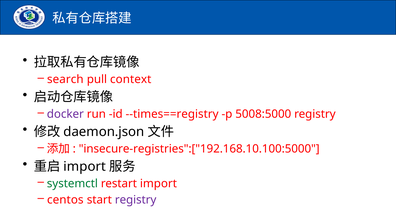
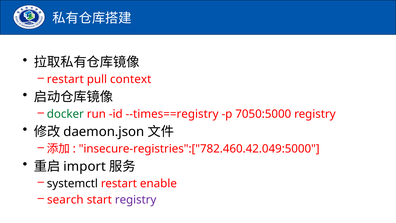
search at (65, 79): search -> restart
docker colour: purple -> green
5008:5000: 5008:5000 -> 7050:5000
insecure-registries":["192.168.10.100:5000: insecure-registries":["192.168.10.100:5000 -> insecure-registries":["782.460.42.049:5000
systemctl colour: green -> black
restart import: import -> enable
centos: centos -> search
